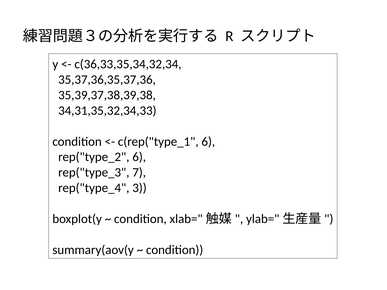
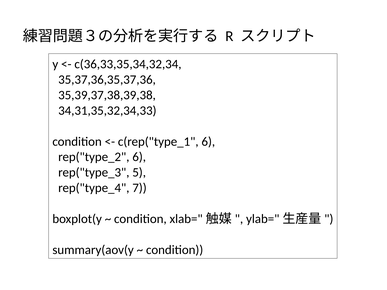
7: 7 -> 5
3: 3 -> 7
